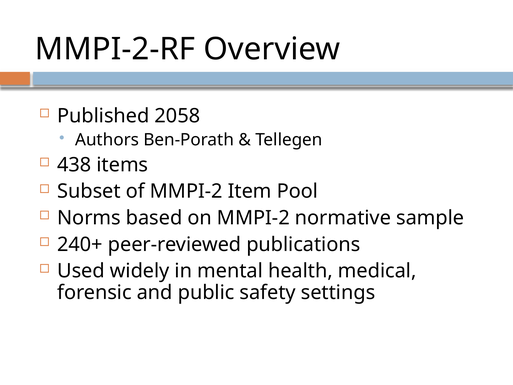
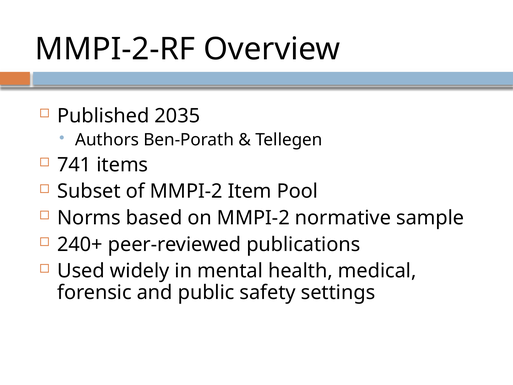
2058: 2058 -> 2035
438: 438 -> 741
